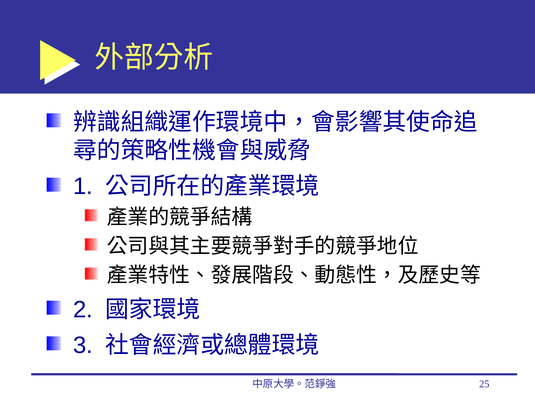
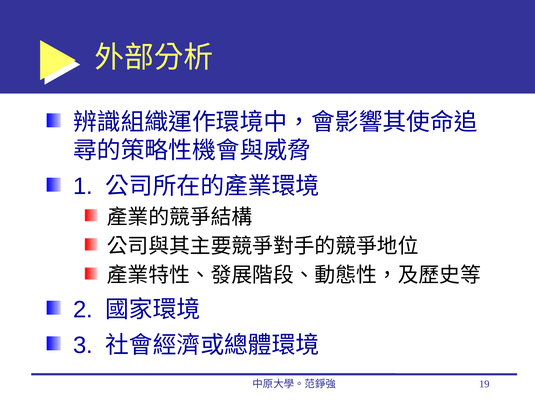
25: 25 -> 19
